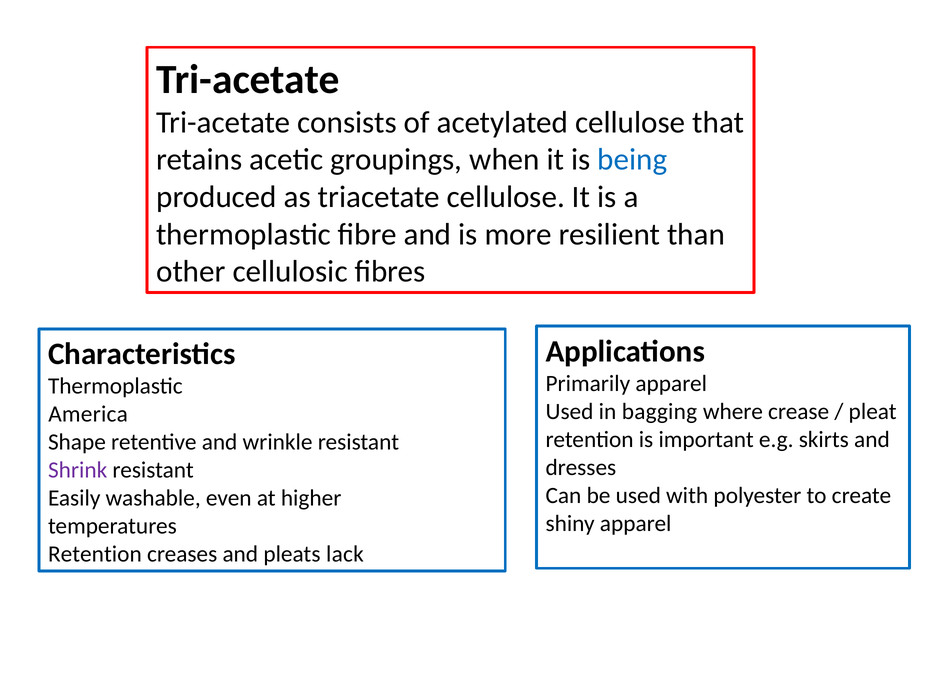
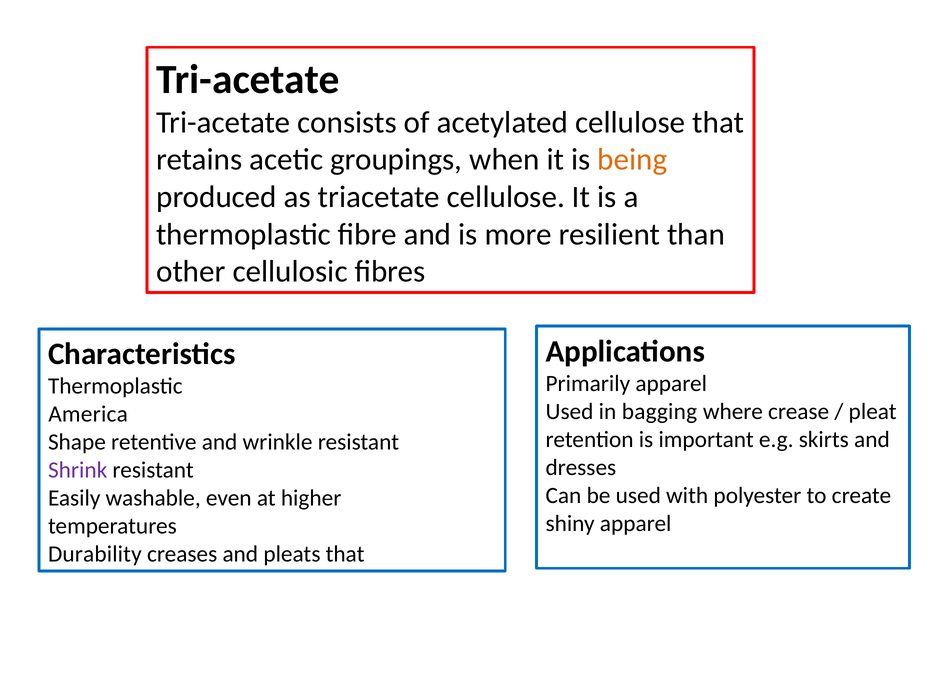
being colour: blue -> orange
Retention at (95, 555): Retention -> Durability
pleats lack: lack -> that
